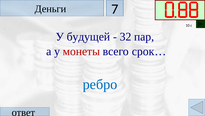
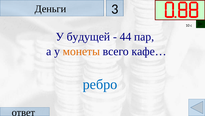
7: 7 -> 3
32: 32 -> 44
монеты colour: red -> orange
срок…: срок… -> кафе…
